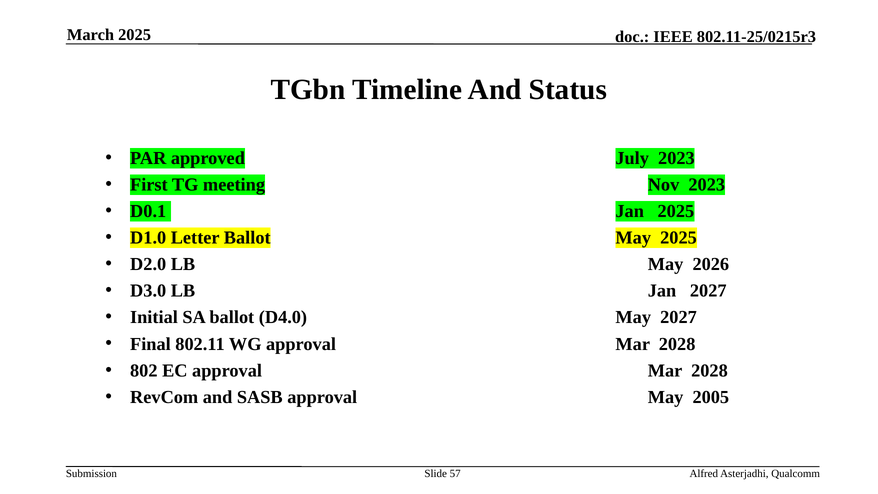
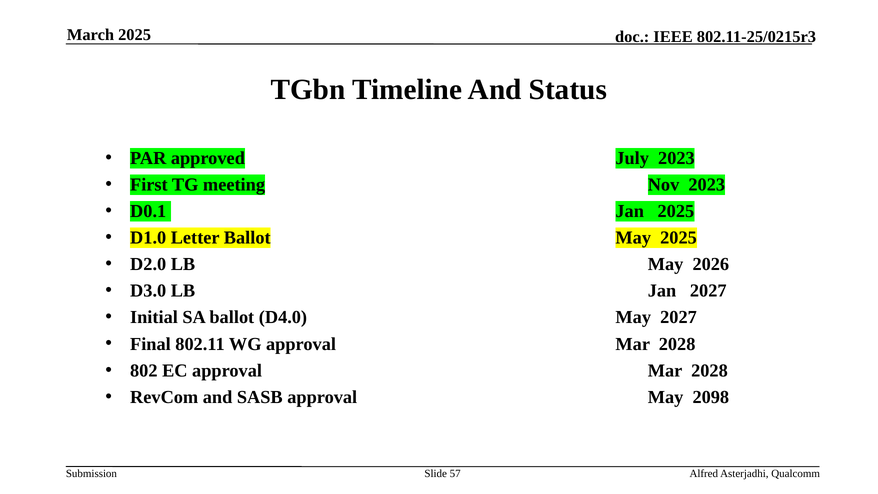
2005: 2005 -> 2098
